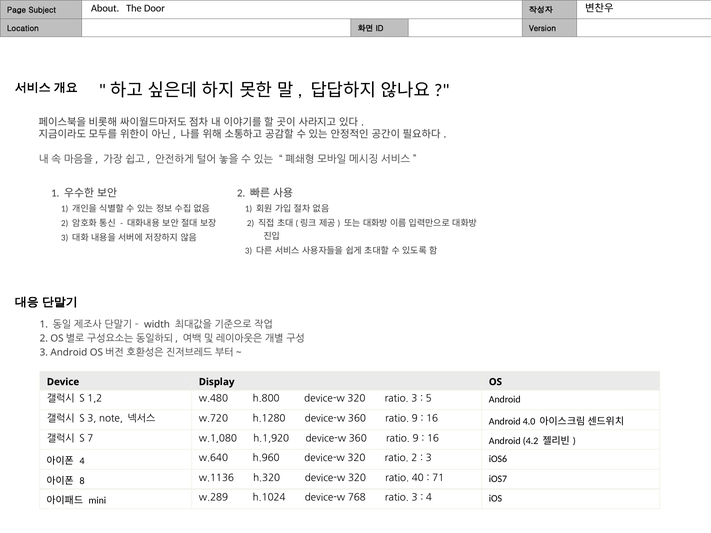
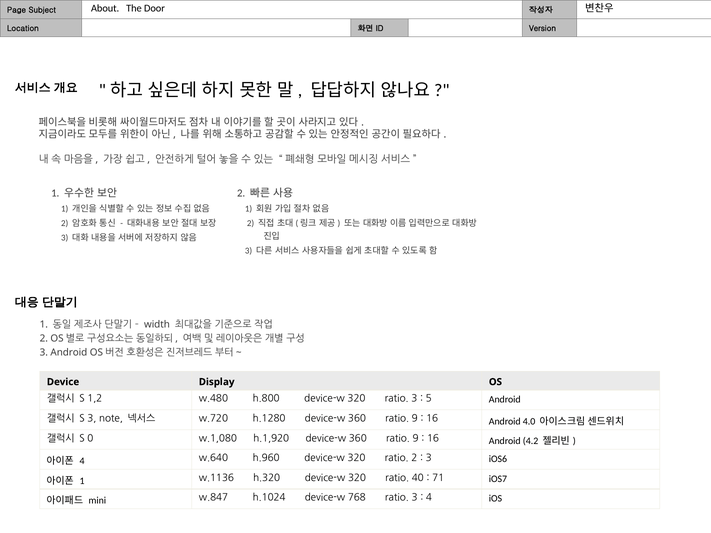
7: 7 -> 0
8 at (82, 481): 8 -> 1
w.289: w.289 -> w.847
